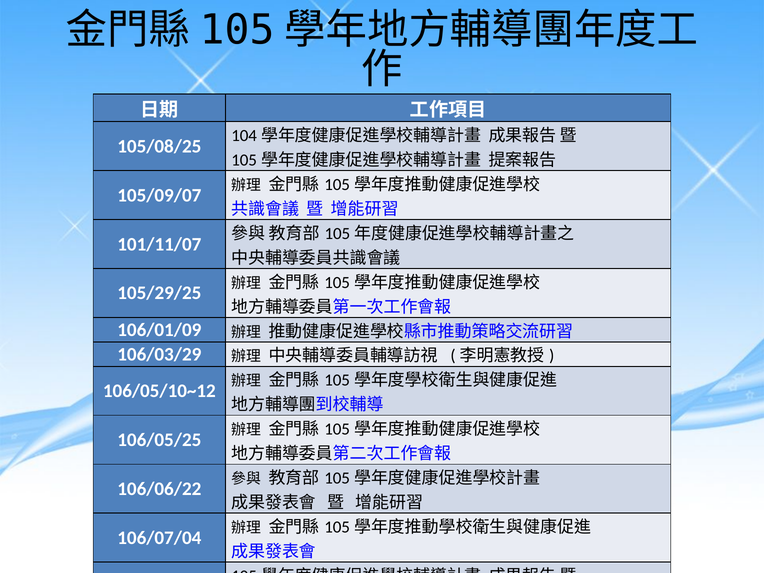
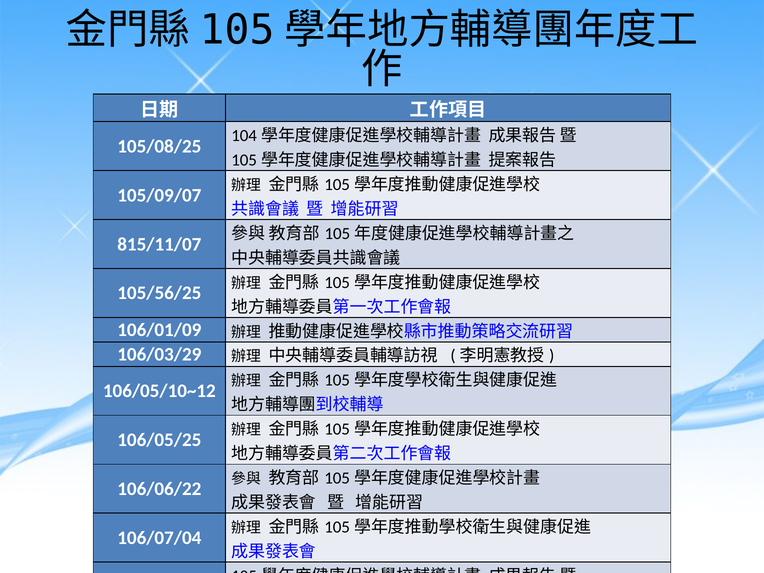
101/11/07: 101/11/07 -> 815/11/07
105/29/25: 105/29/25 -> 105/56/25
